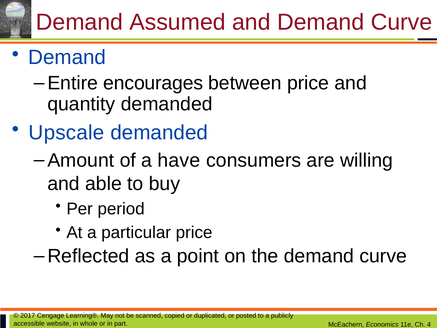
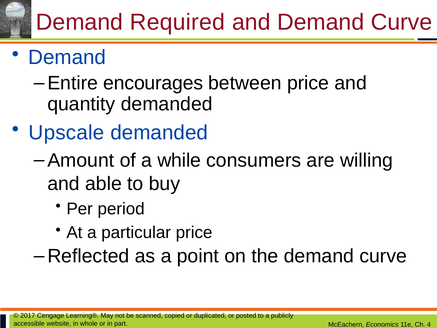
Assumed: Assumed -> Required
have: have -> while
